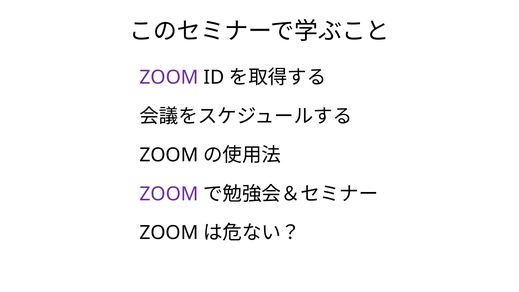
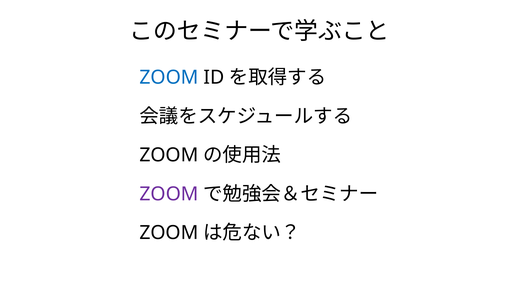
ZOOM at (169, 77) colour: purple -> blue
